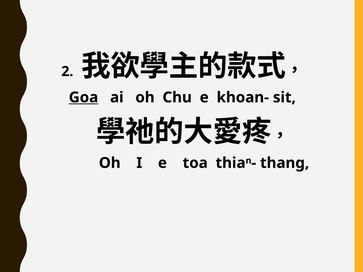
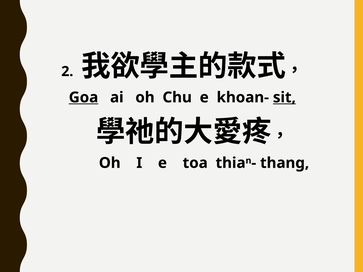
sit underline: none -> present
